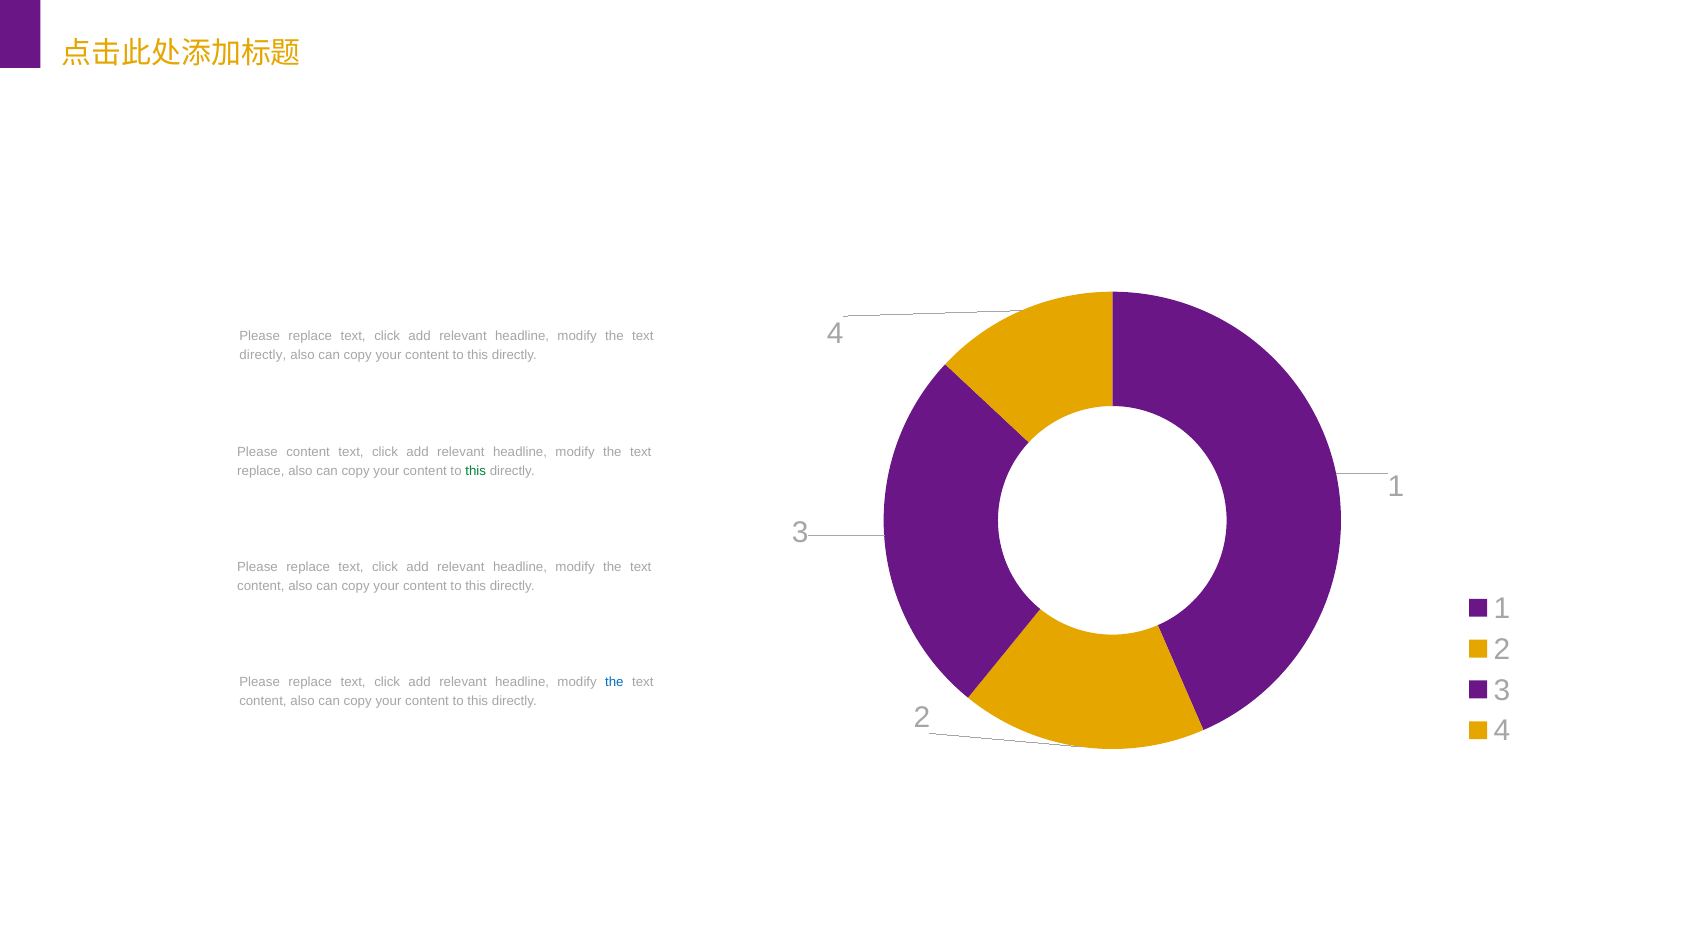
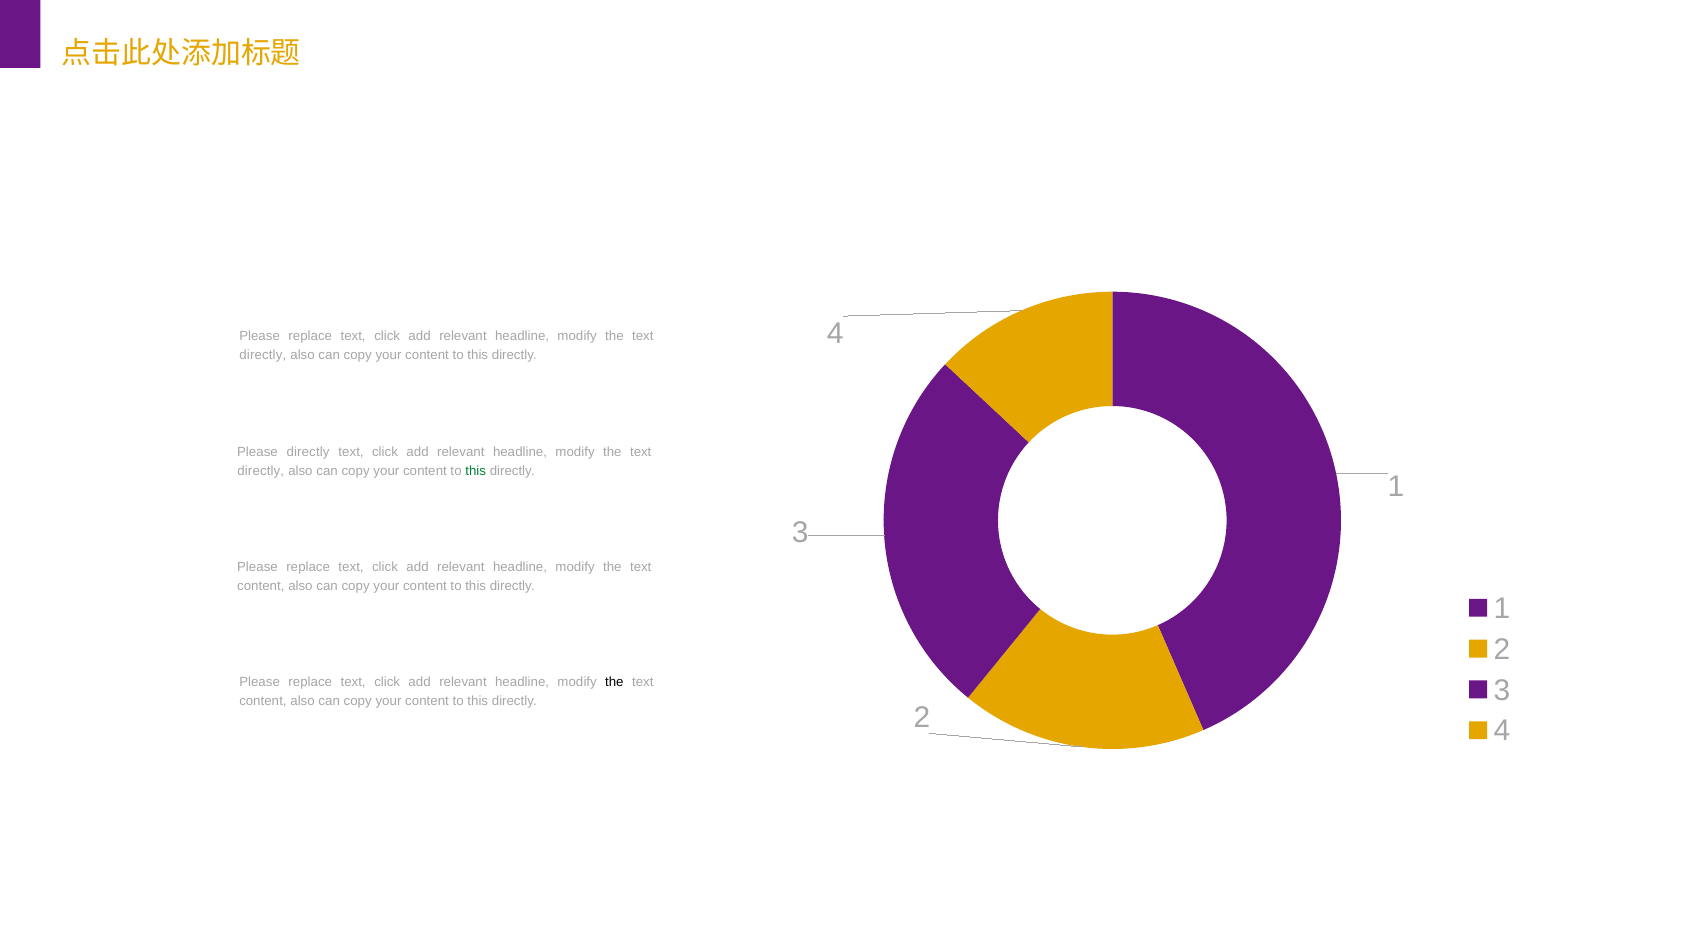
Please content: content -> directly
replace at (261, 471): replace -> directly
the at (614, 683) colour: blue -> black
